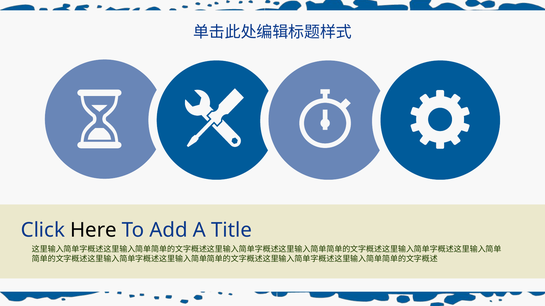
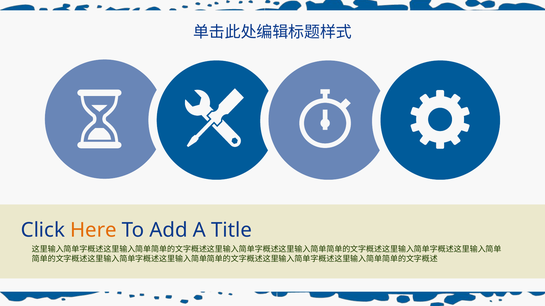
Here colour: black -> orange
